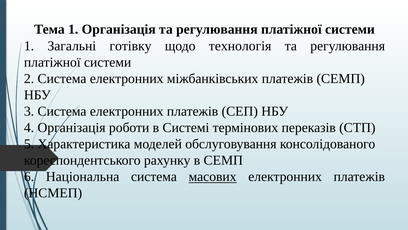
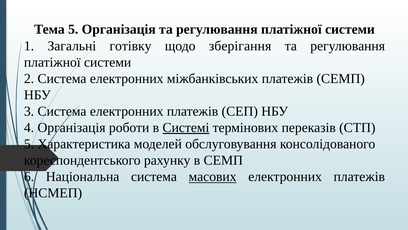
Тема 1: 1 -> 5
технологія: технологія -> зберігання
Системі underline: none -> present
